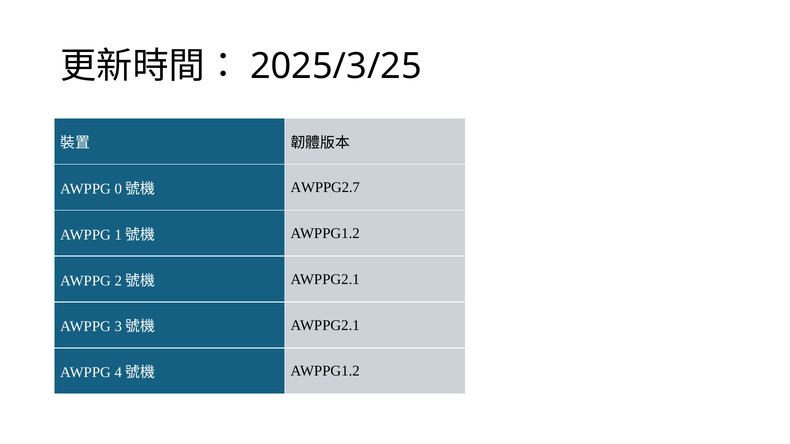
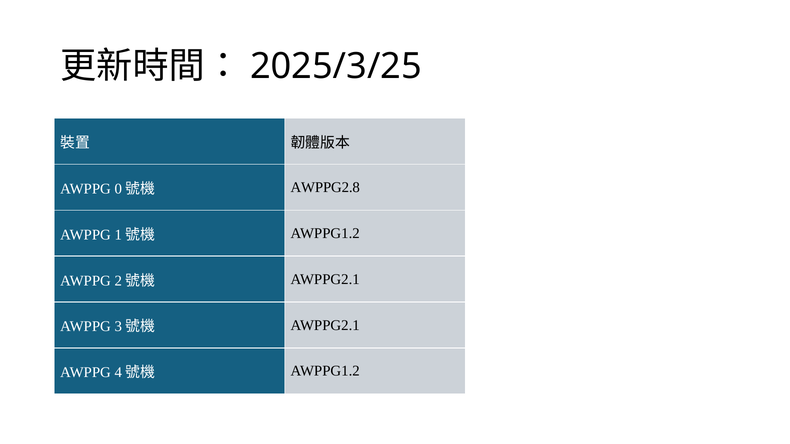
AWPPG2.7: AWPPG2.7 -> AWPPG2.8
